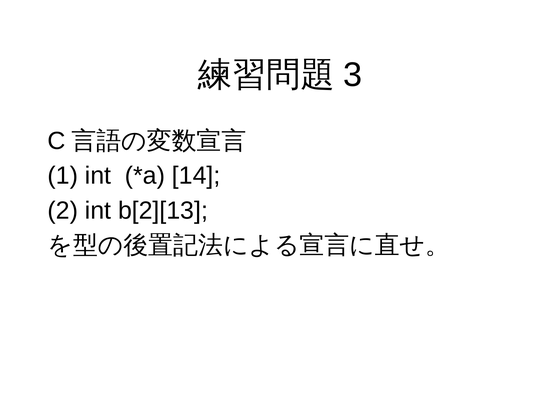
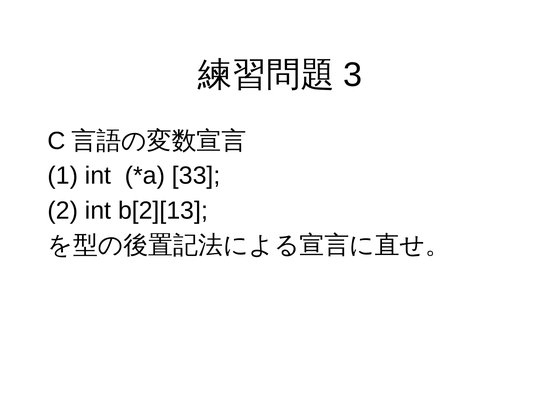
14: 14 -> 33
